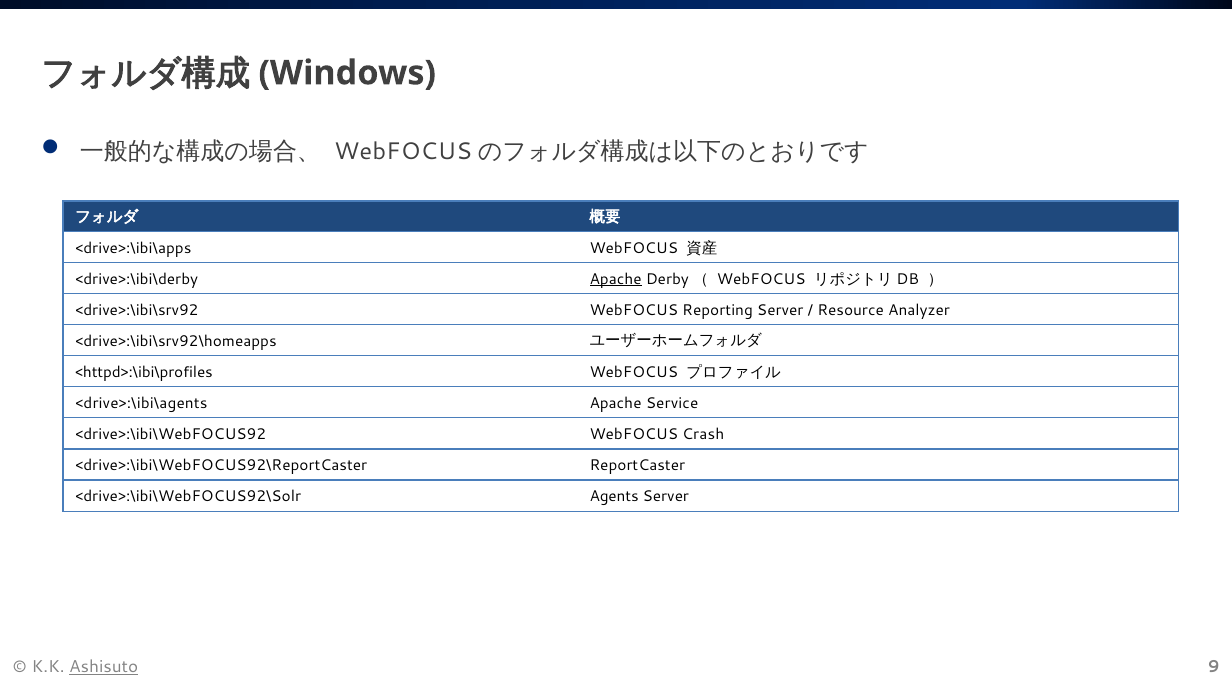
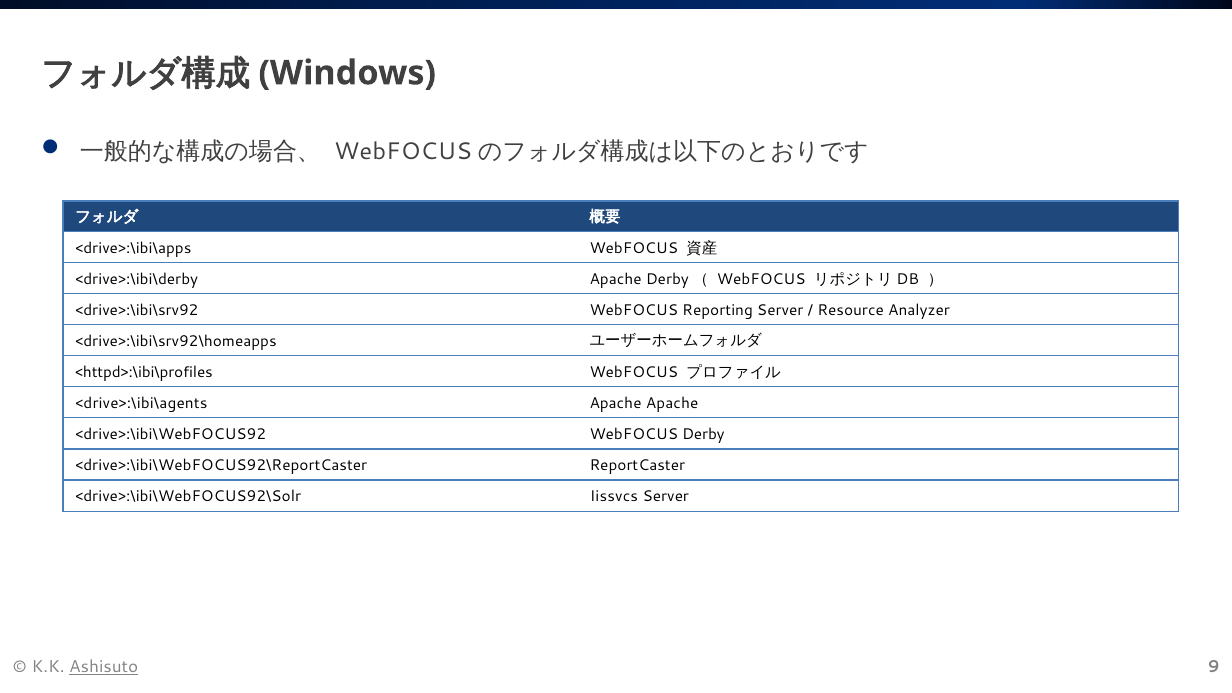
Apache at (616, 279) underline: present -> none
Apache Service: Service -> Apache
WebFOCUS Crash: Crash -> Derby
Agents: Agents -> Iissvcs
